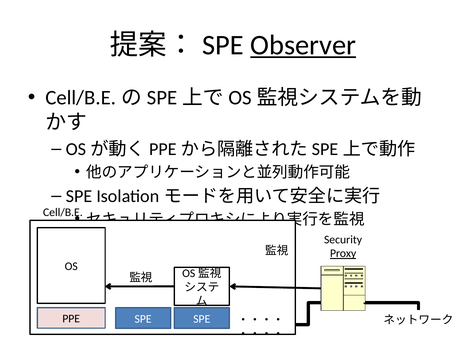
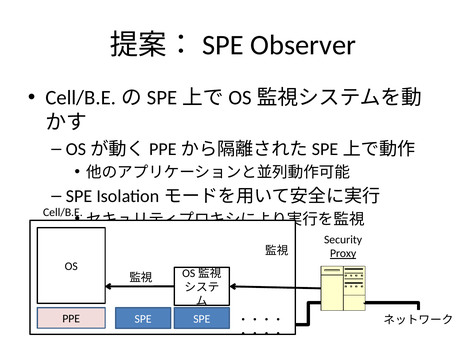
Observer underline: present -> none
